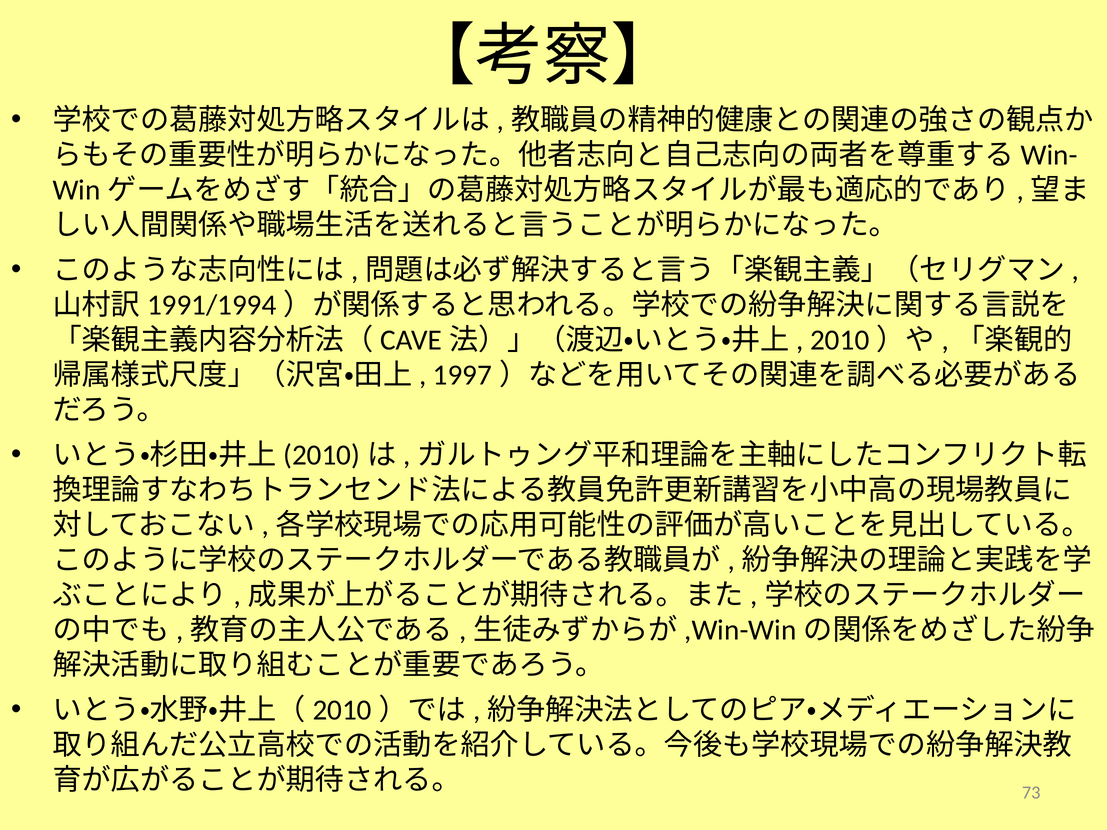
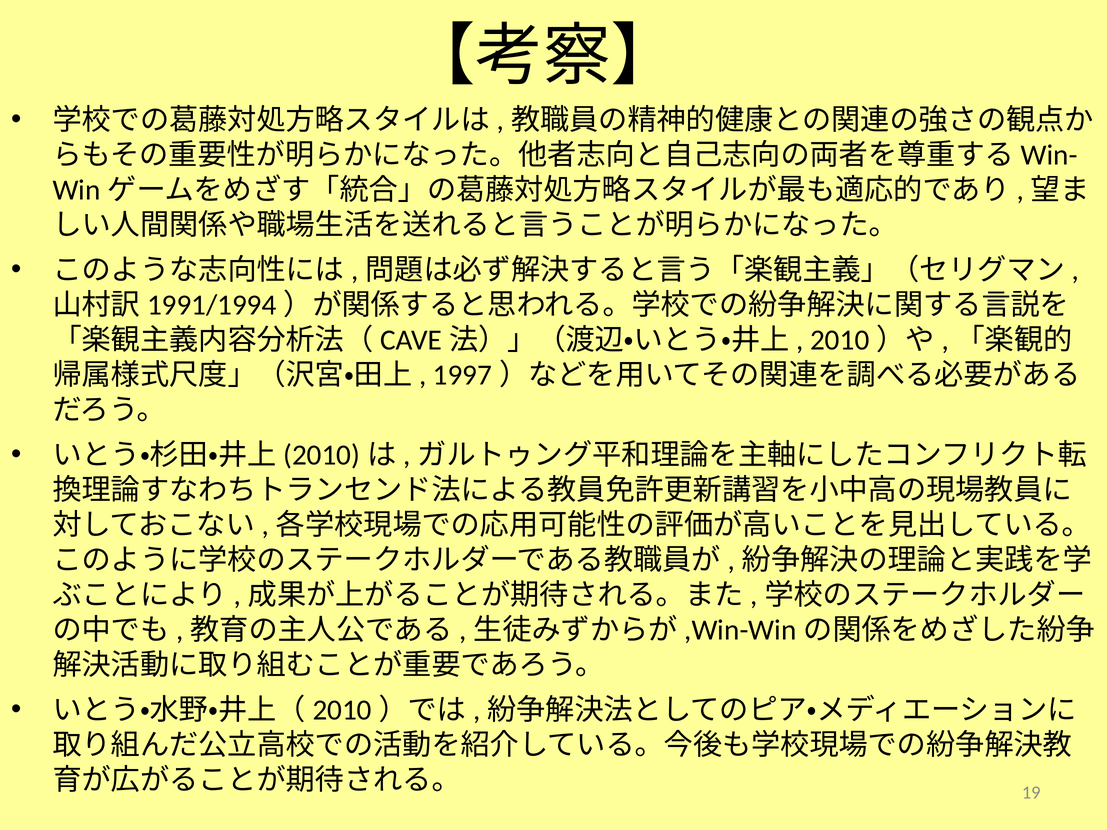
73: 73 -> 19
